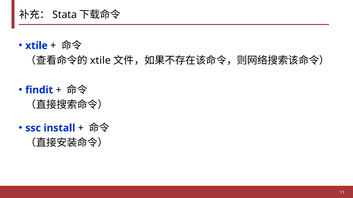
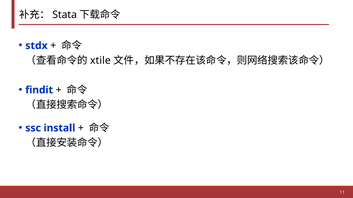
xtile at (37, 46): xtile -> stdx
